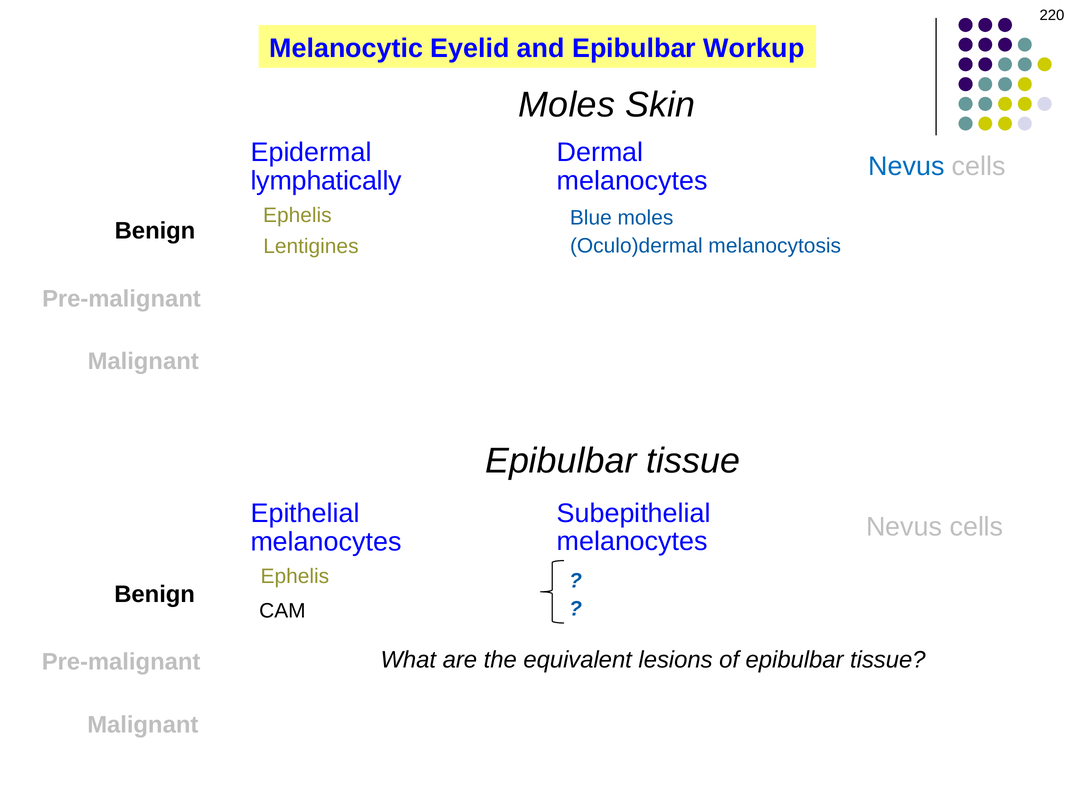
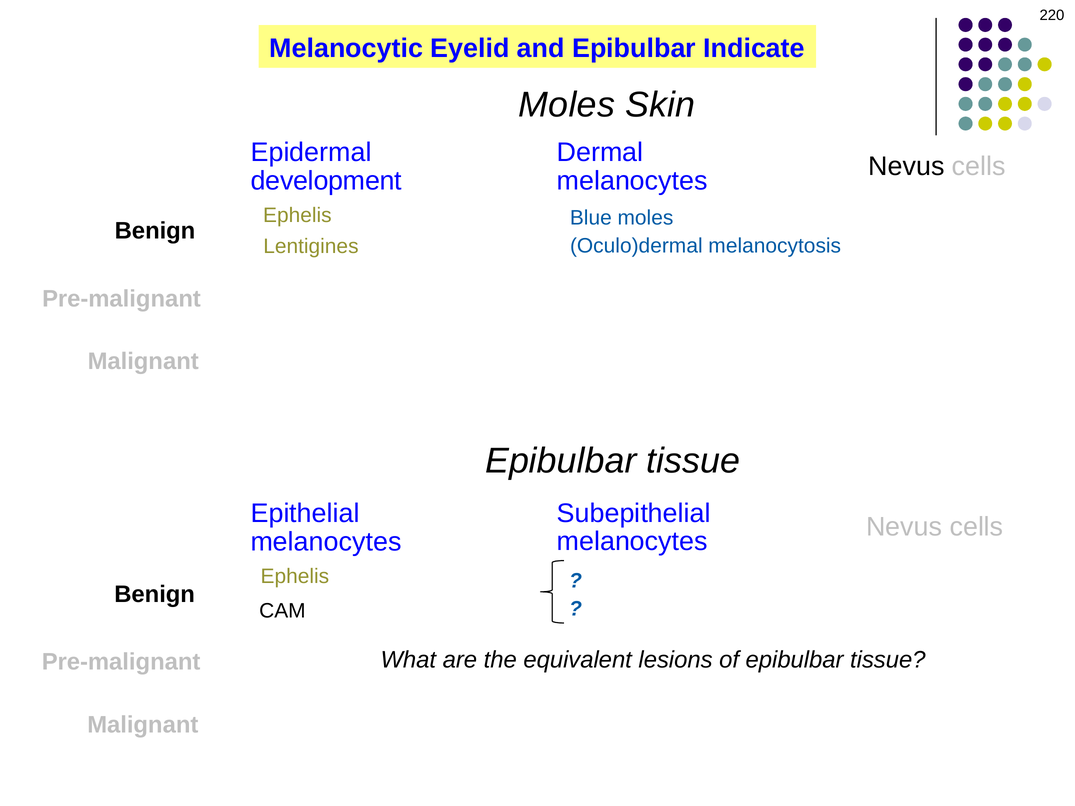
Workup: Workup -> Indicate
Nevus at (907, 167) colour: blue -> black
lymphatically: lymphatically -> development
